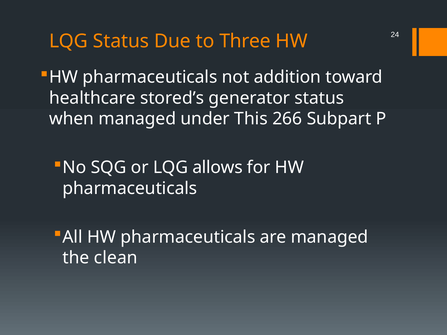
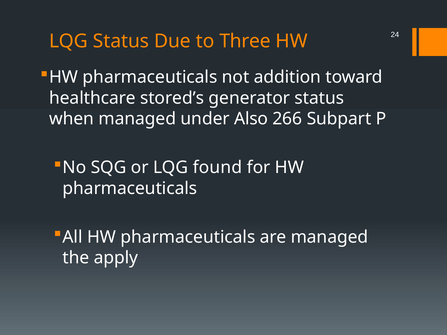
This: This -> Also
allows: allows -> found
clean: clean -> apply
